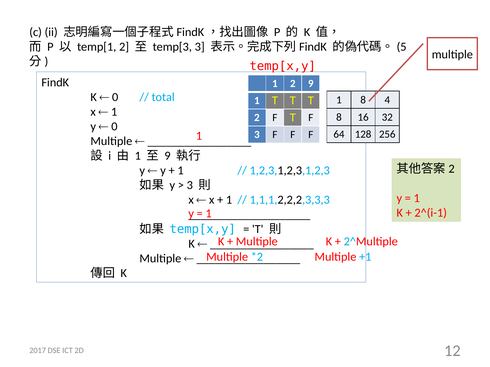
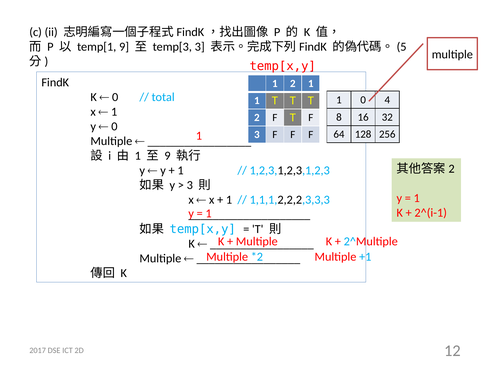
temp[1 2: 2 -> 9
2 9: 9 -> 1
1 8: 8 -> 0
